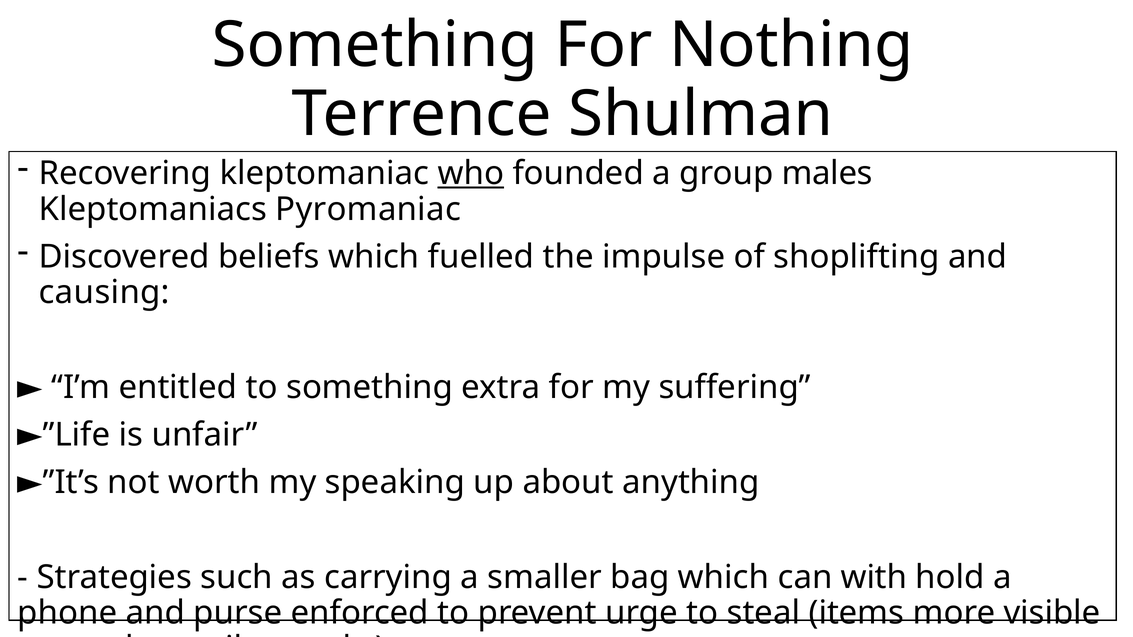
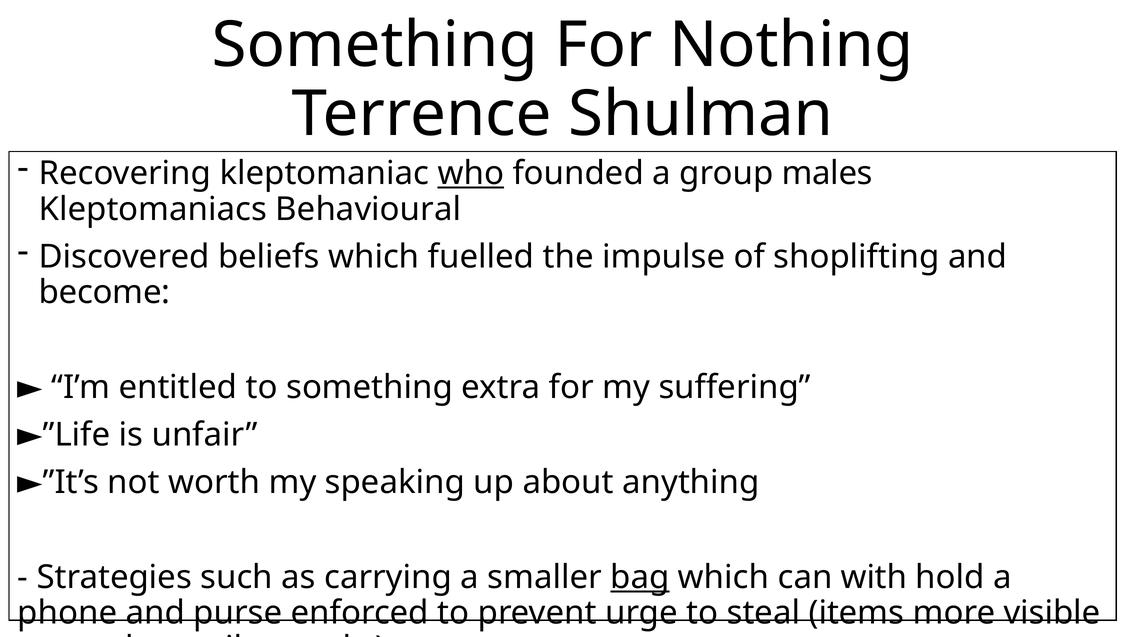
Pyromaniac: Pyromaniac -> Behavioural
causing: causing -> become
bag underline: none -> present
